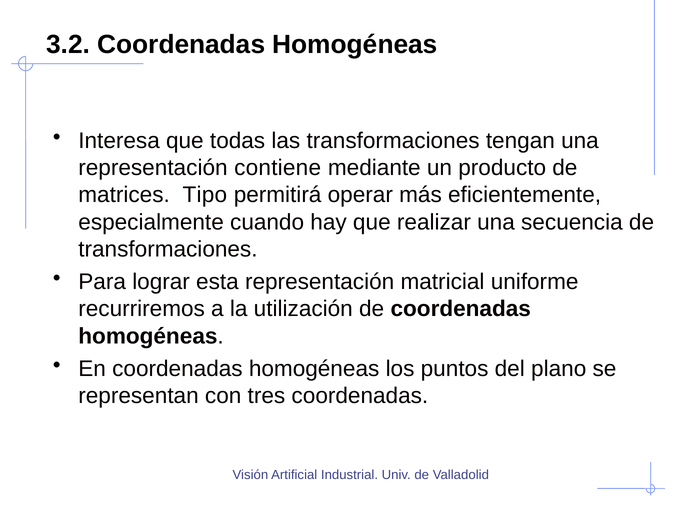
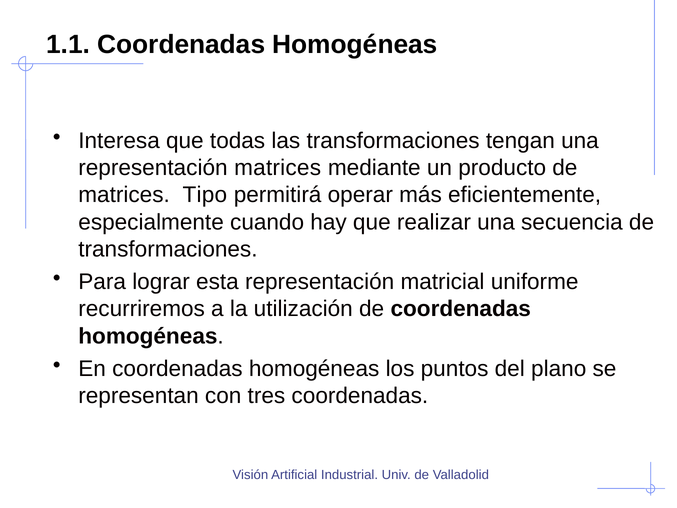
3.2: 3.2 -> 1.1
representación contiene: contiene -> matrices
